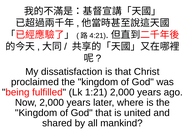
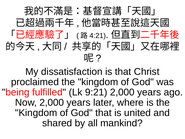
1:21: 1:21 -> 9:21
